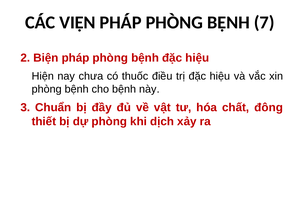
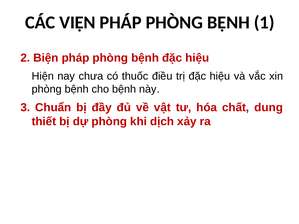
7: 7 -> 1
đông: đông -> dung
